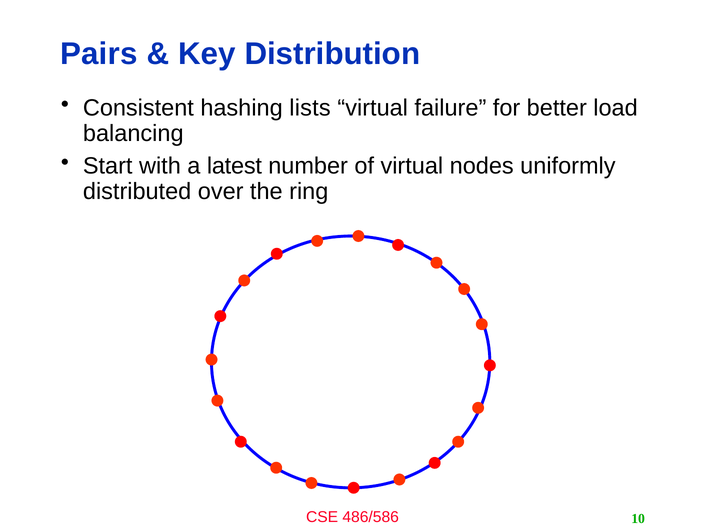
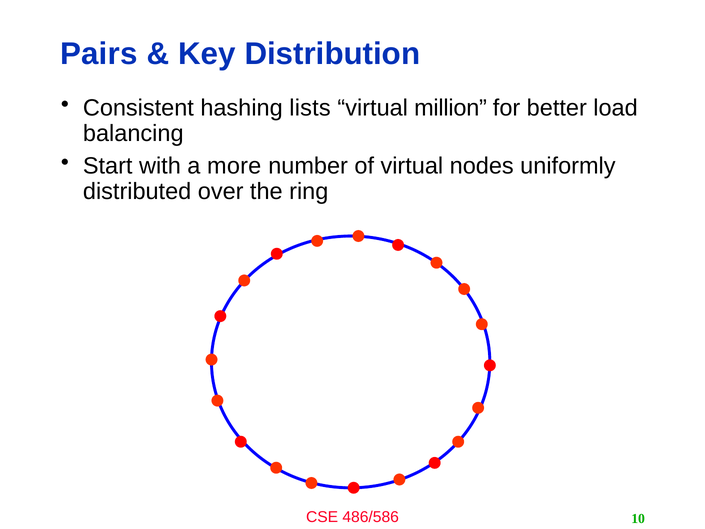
failure: failure -> million
latest: latest -> more
